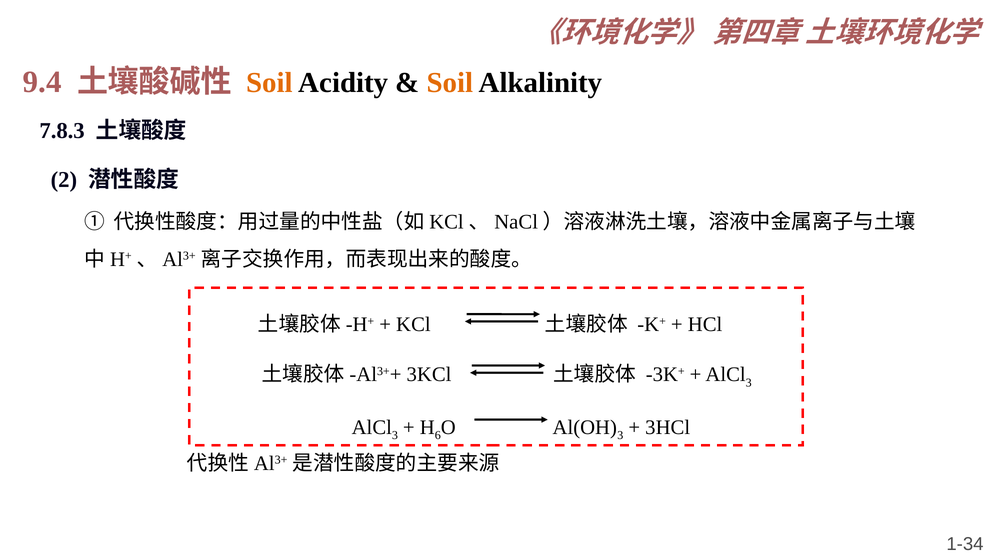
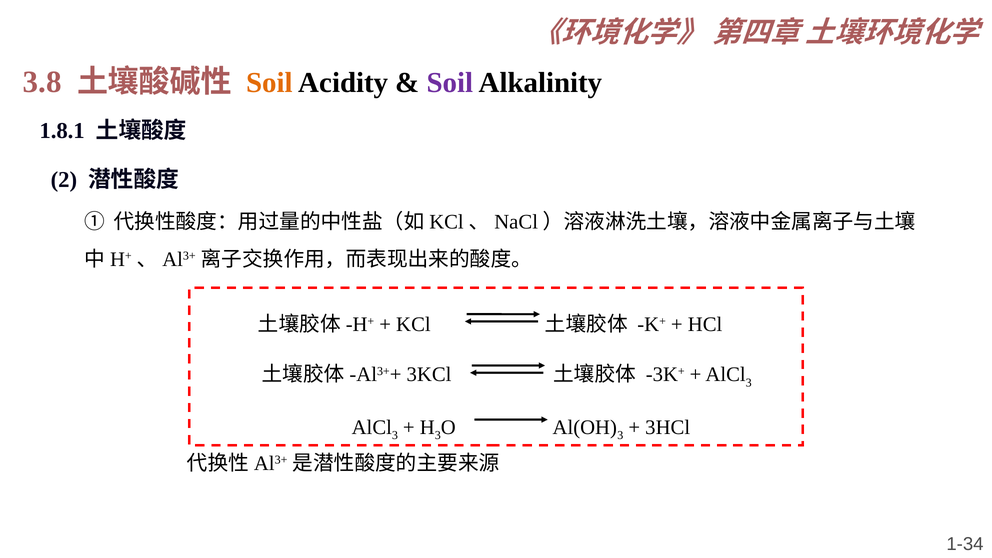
9.4: 9.4 -> 3.8
Soil at (450, 82) colour: orange -> purple
7.8.3: 7.8.3 -> 1.8.1
6 at (438, 435): 6 -> 3
